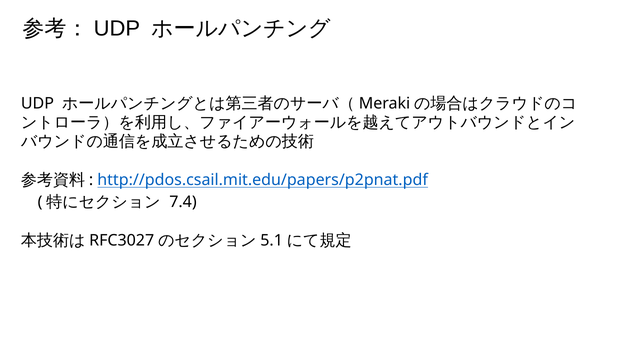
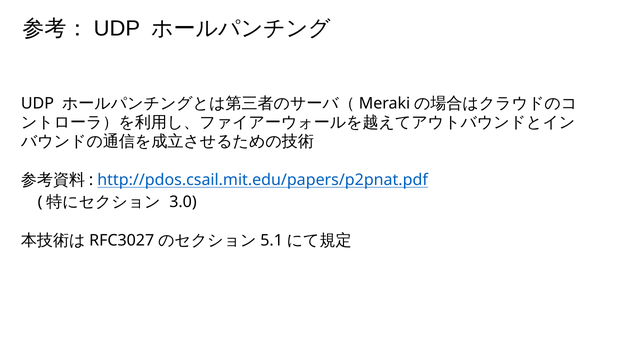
7.4: 7.4 -> 3.0
